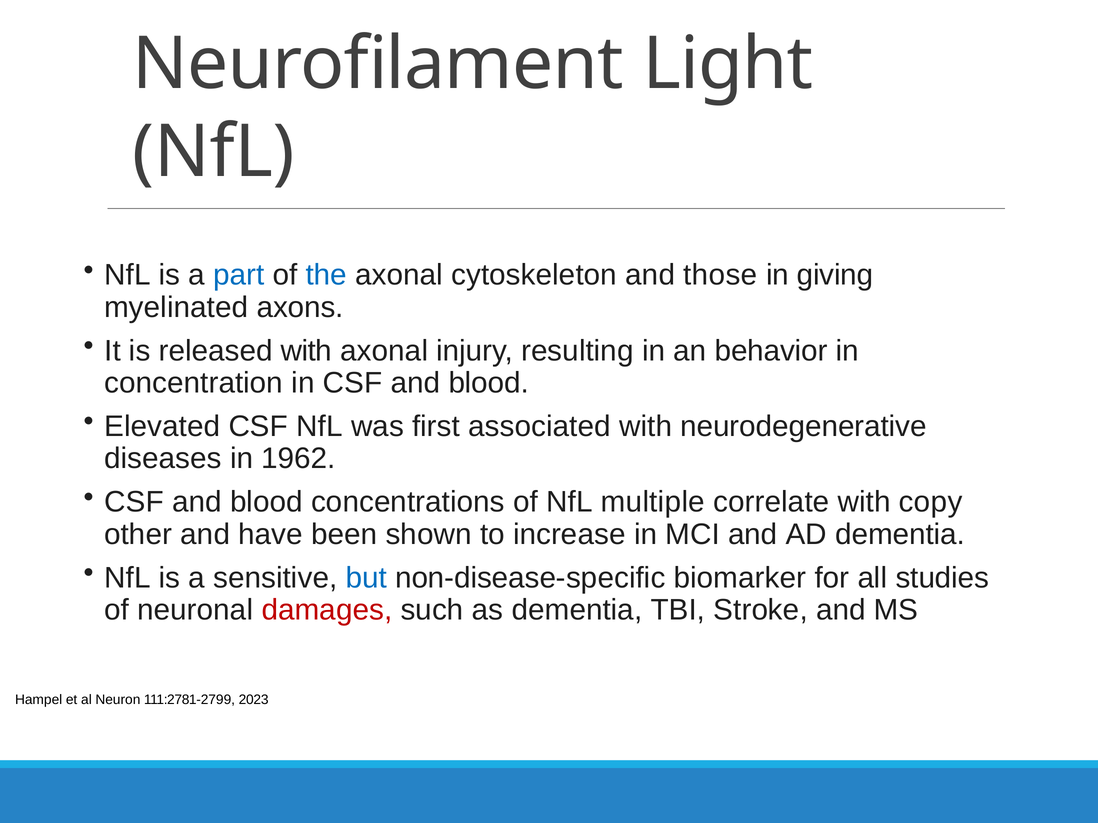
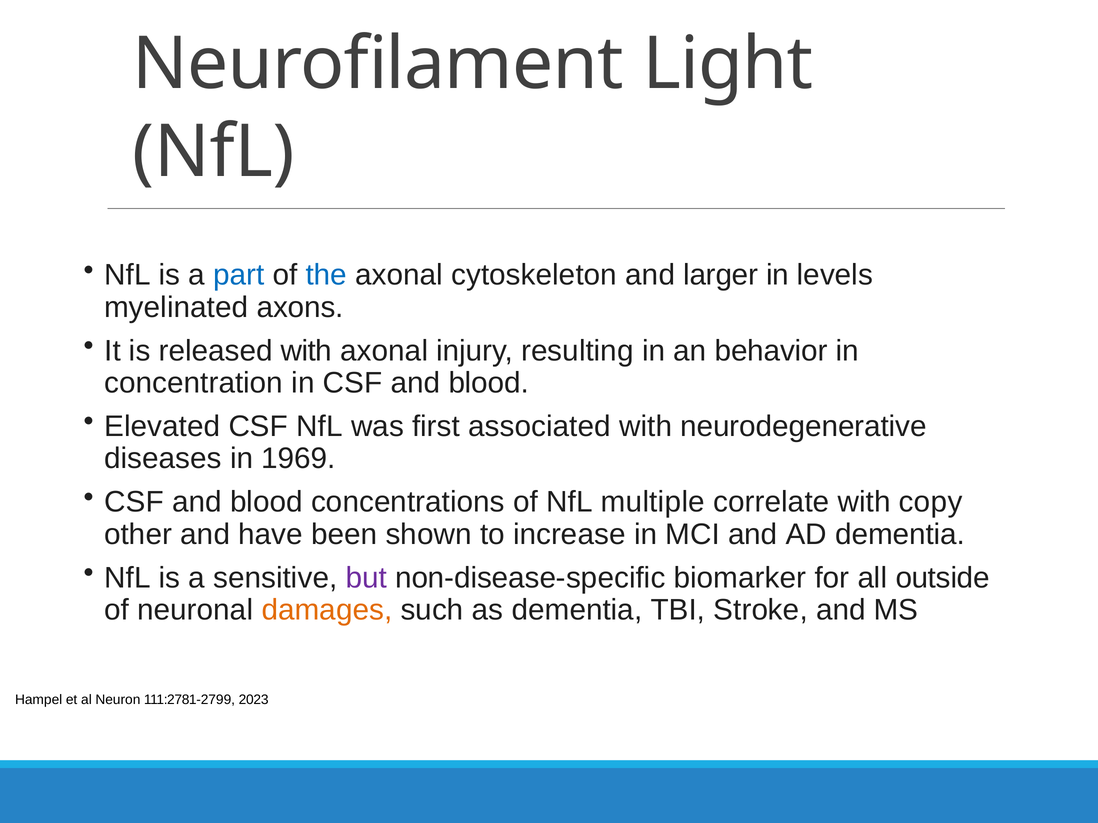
those: those -> larger
giving: giving -> levels
1962: 1962 -> 1969
but colour: blue -> purple
studies: studies -> outside
damages colour: red -> orange
